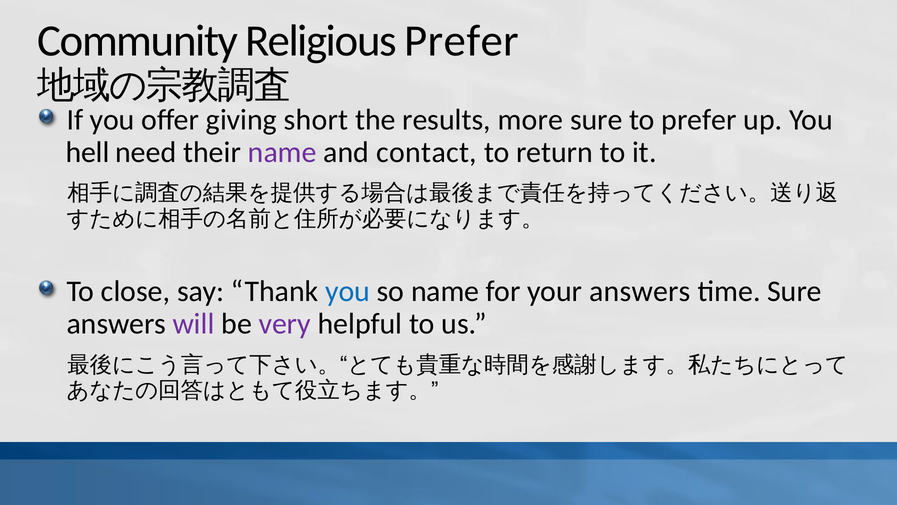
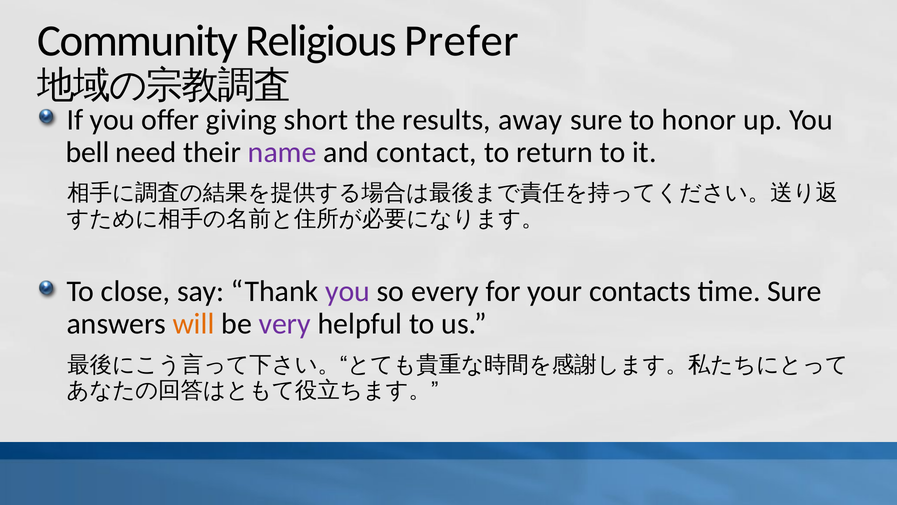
more: more -> away
to prefer: prefer -> honor
hell: hell -> bell
you at (348, 291) colour: blue -> purple
so name: name -> every
your answers: answers -> contacts
will colour: purple -> orange
